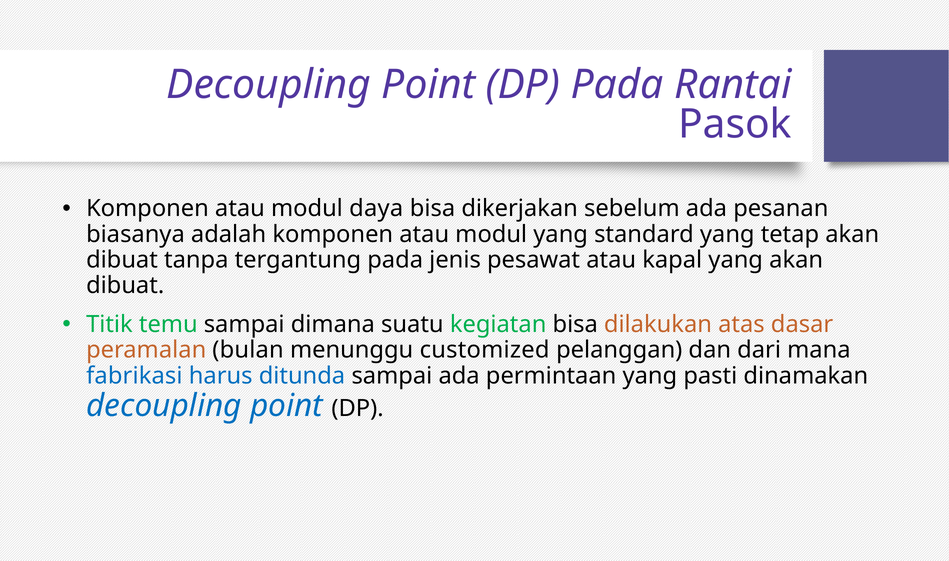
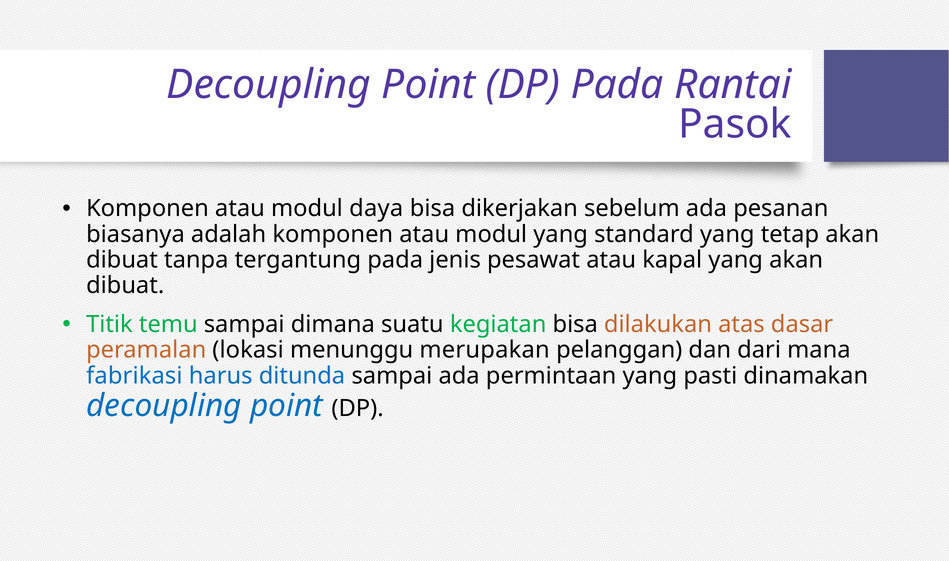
bulan: bulan -> lokasi
customized: customized -> merupakan
